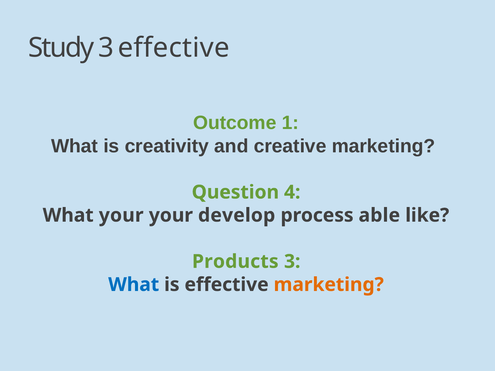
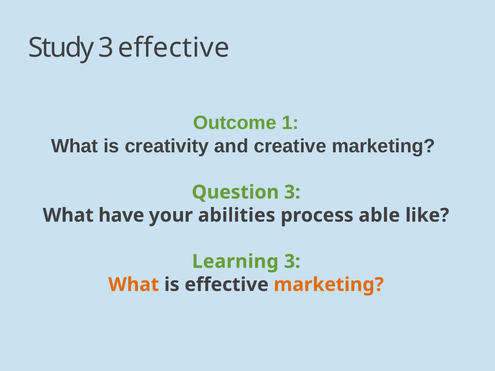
Question 4: 4 -> 3
What your: your -> have
develop: develop -> abilities
Products: Products -> Learning
What at (134, 285) colour: blue -> orange
